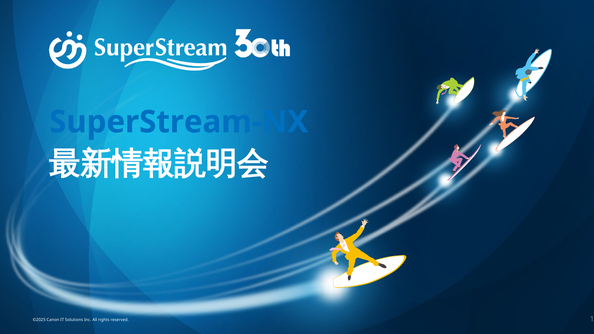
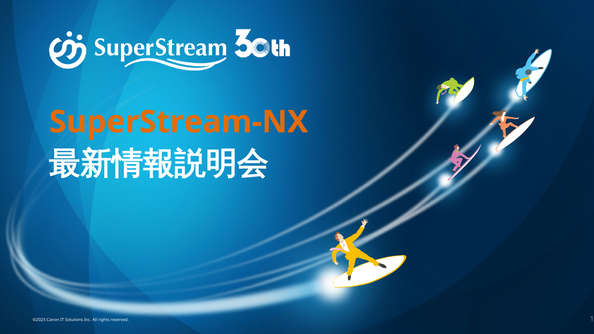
SuperStream-NX colour: blue -> orange
